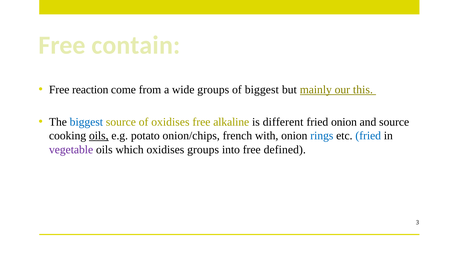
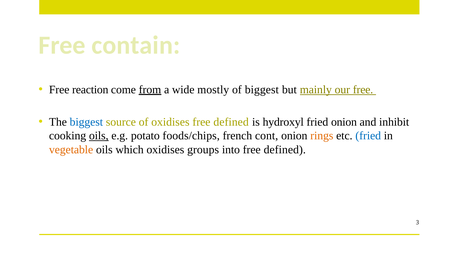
from underline: none -> present
wide groups: groups -> mostly
our this: this -> free
alkaline at (231, 122): alkaline -> defined
different: different -> hydroxyl
and source: source -> inhibit
onion/chips: onion/chips -> foods/chips
with: with -> cont
rings colour: blue -> orange
vegetable colour: purple -> orange
